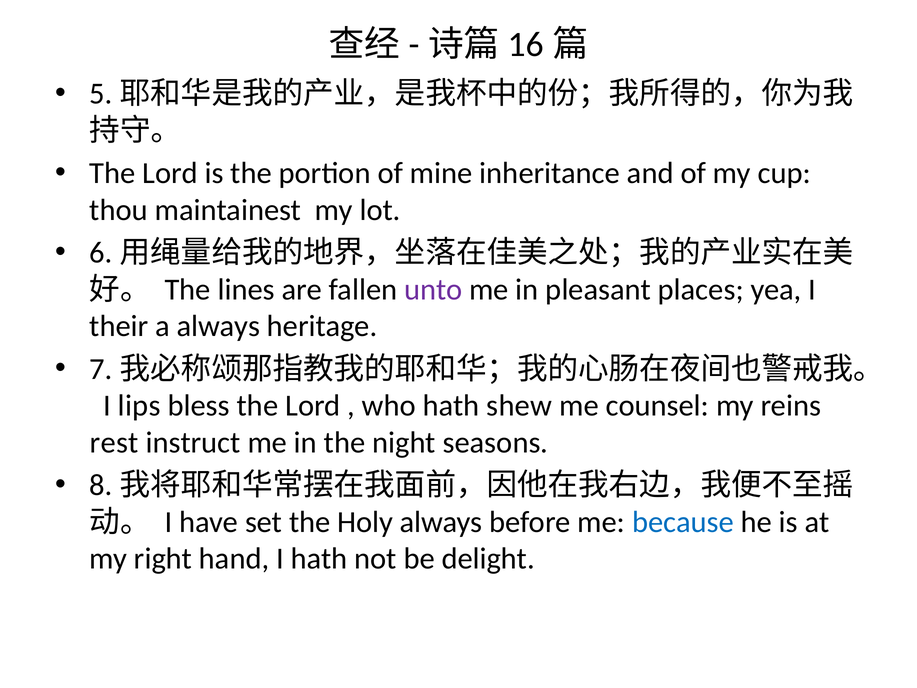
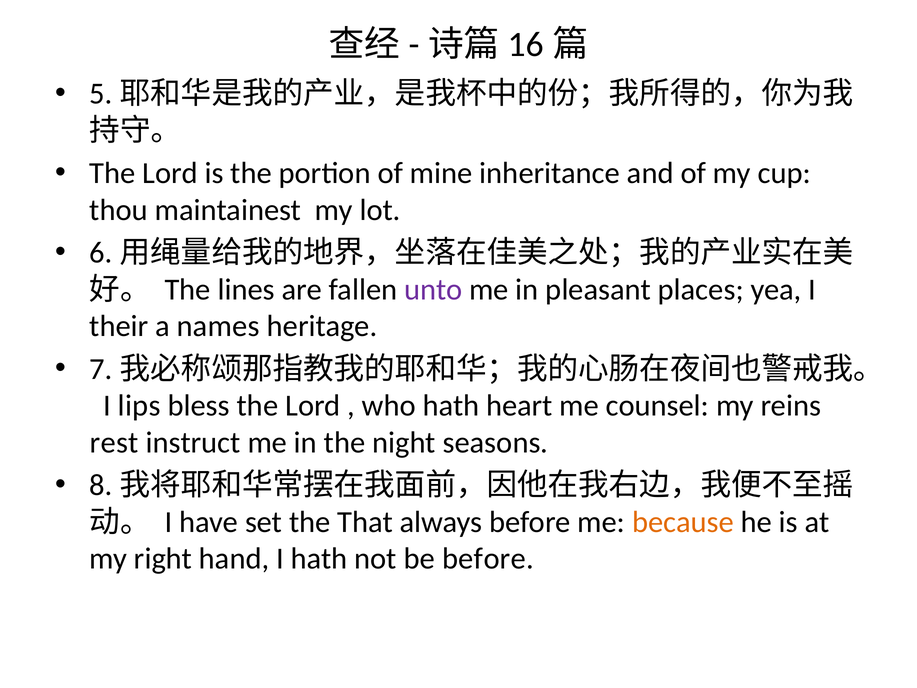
a always: always -> names
shew: shew -> heart
Holy: Holy -> That
because colour: blue -> orange
be delight: delight -> before
